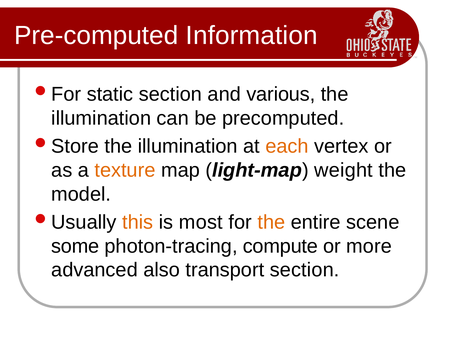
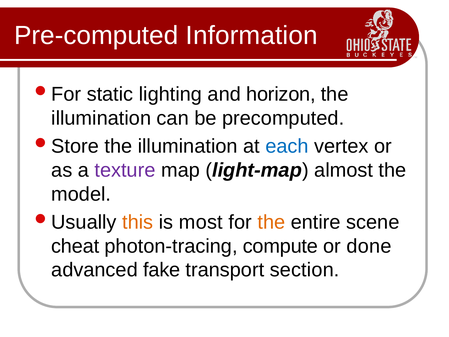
static section: section -> lighting
various: various -> horizon
each colour: orange -> blue
texture colour: orange -> purple
weight: weight -> almost
some: some -> cheat
more: more -> done
also: also -> fake
